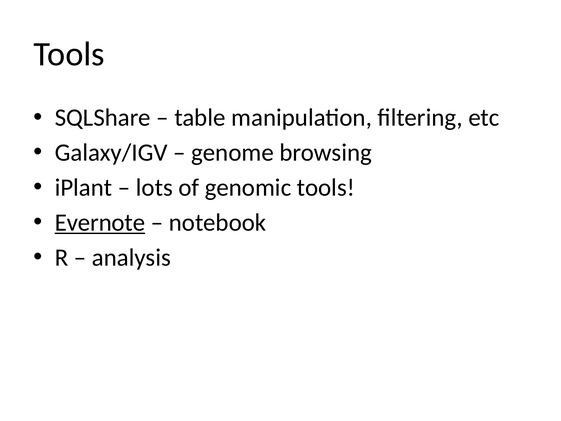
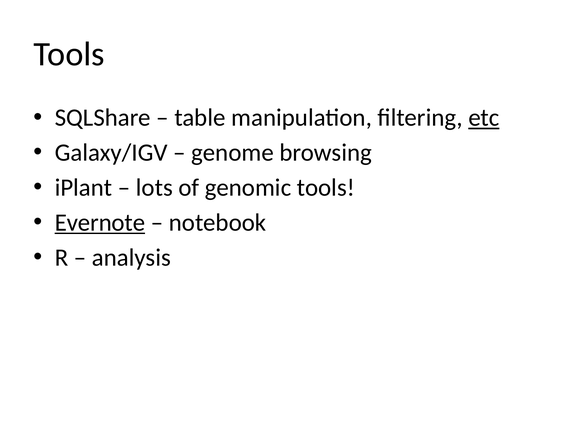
etc underline: none -> present
